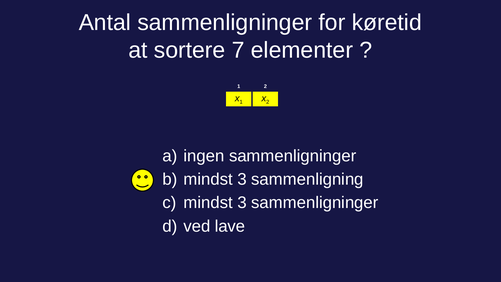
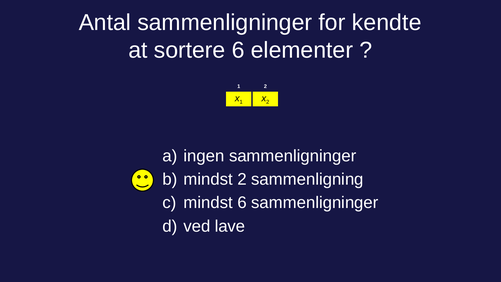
køretid: køretid -> kendte
sortere 7: 7 -> 6
3 at (242, 179): 3 -> 2
3 at (242, 203): 3 -> 6
